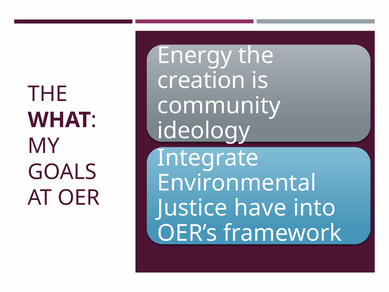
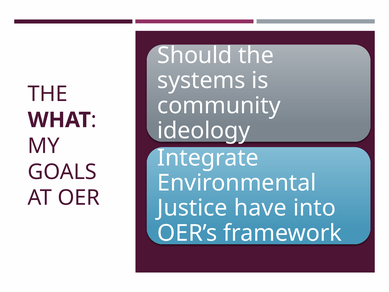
Energy: Energy -> Should
creation: creation -> systems
